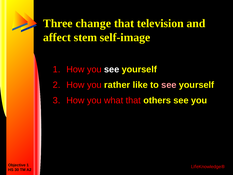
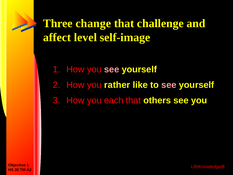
television: television -> challenge
stem: stem -> level
see at (112, 69) colour: white -> pink
what: what -> each
